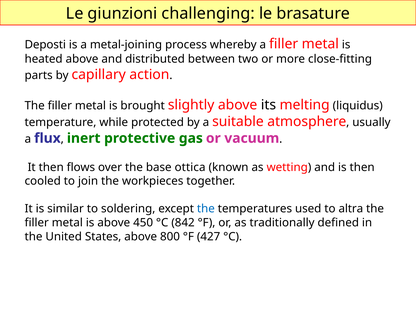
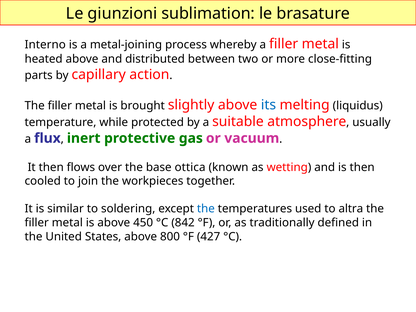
challenging: challenging -> sublimation
Deposti: Deposti -> Interno
its colour: black -> blue
